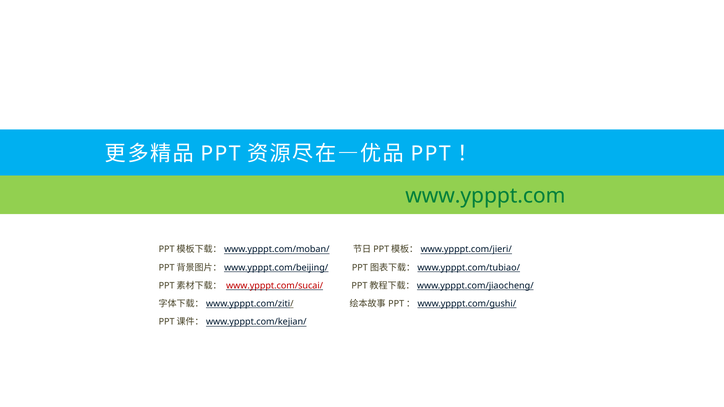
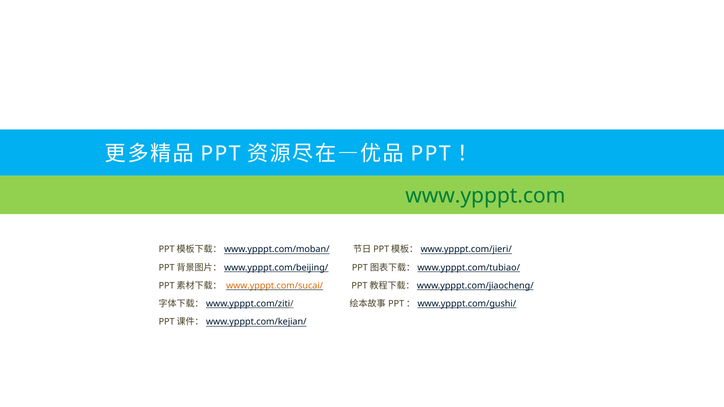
www.ypppt.com/sucai/ colour: red -> orange
